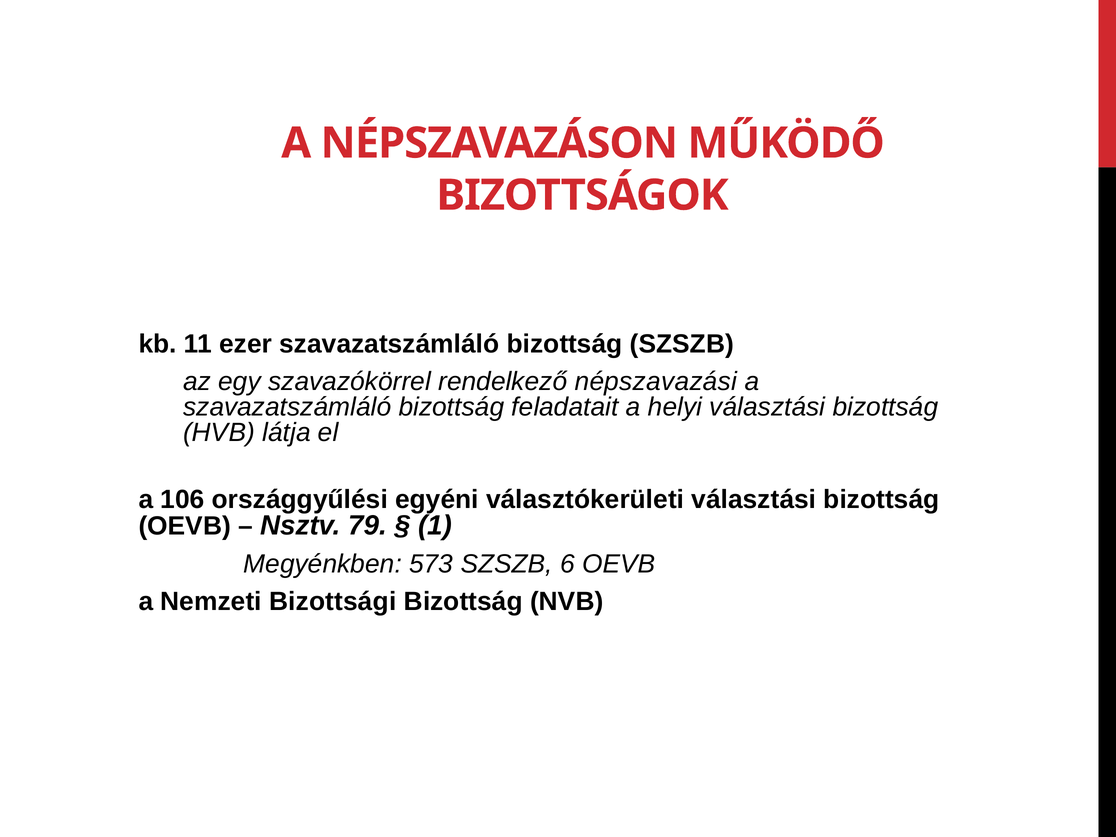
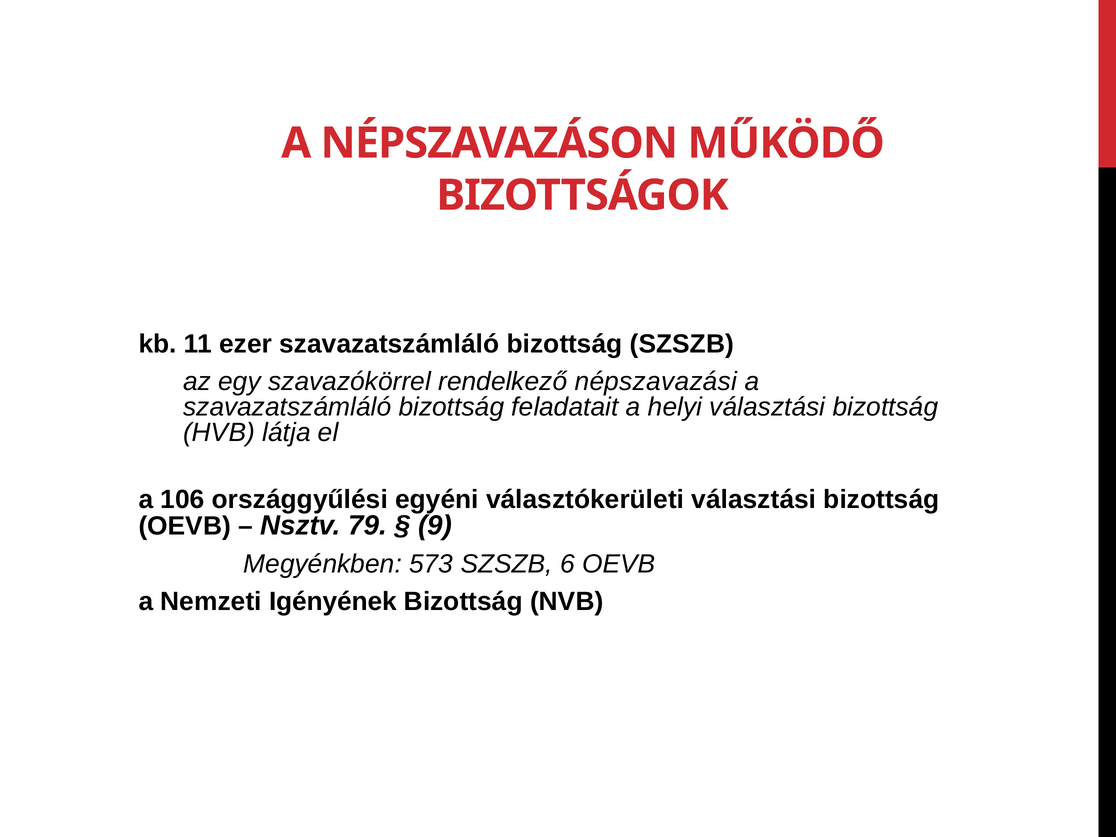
1: 1 -> 9
Bizottsági: Bizottsági -> Igényének
